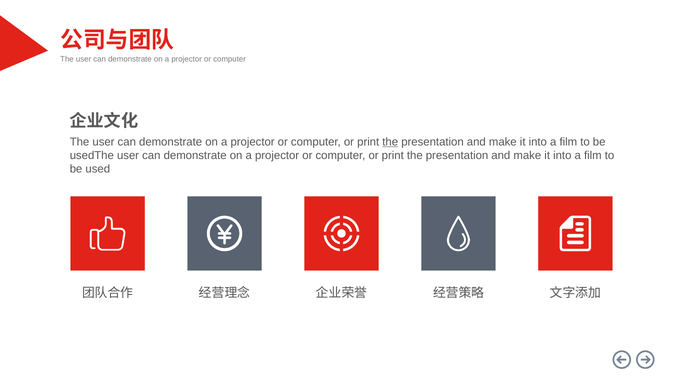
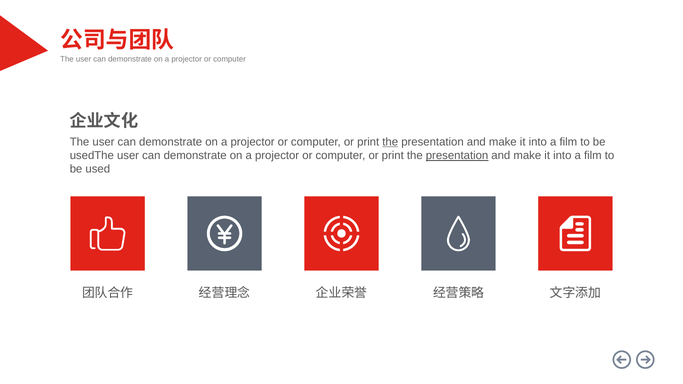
presentation at (457, 156) underline: none -> present
